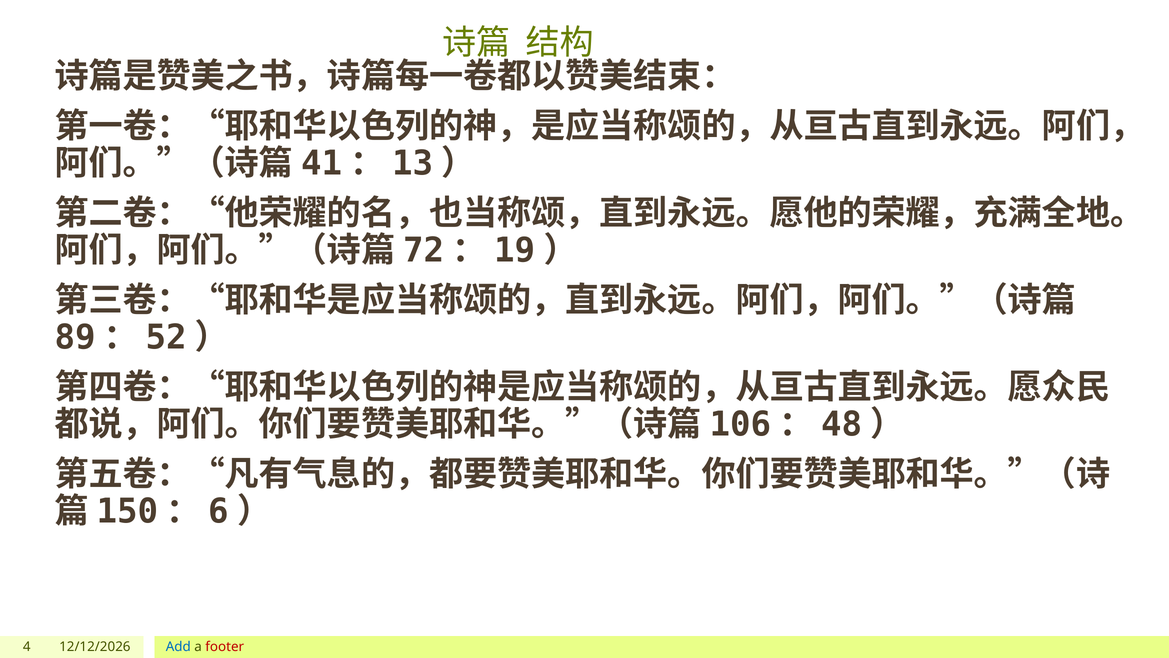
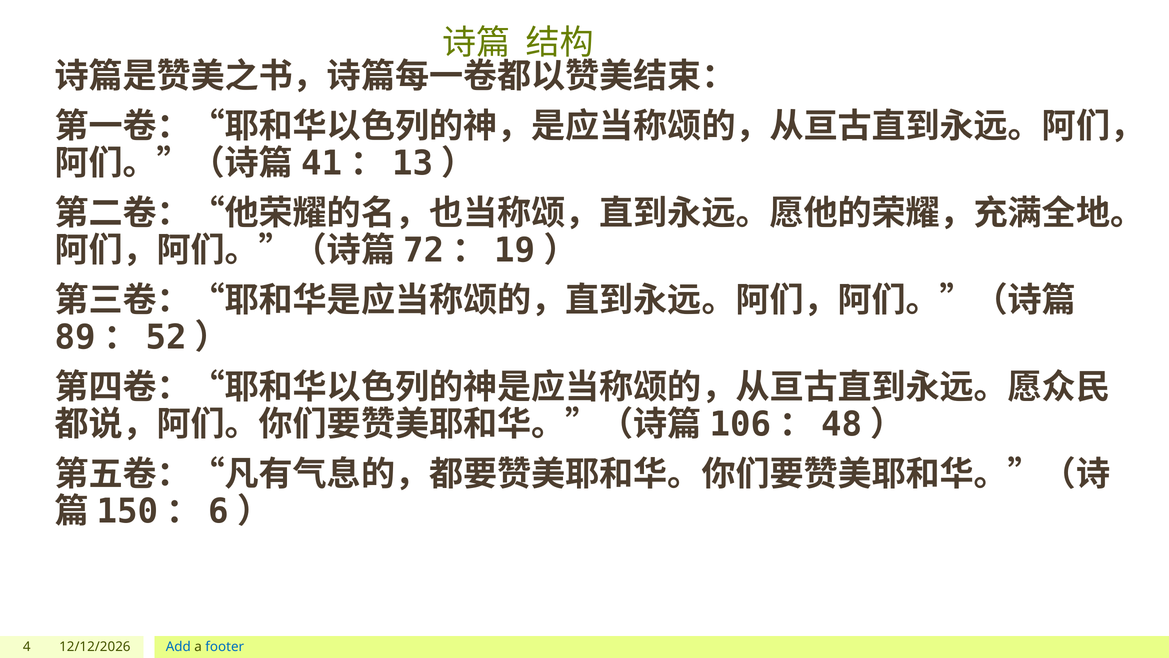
footer colour: red -> blue
